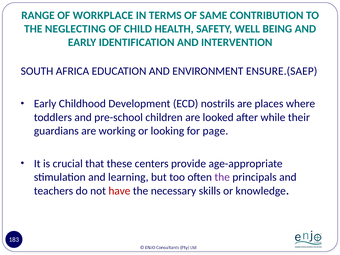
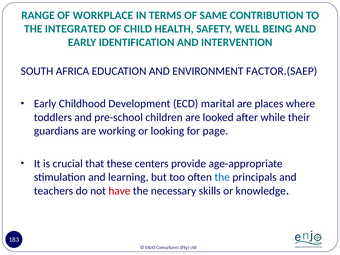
NEGLECTING: NEGLECTING -> INTEGRATED
ENSURE.(SAEP: ENSURE.(SAEP -> FACTOR.(SAEP
nostrils: nostrils -> marital
the at (222, 177) colour: purple -> blue
